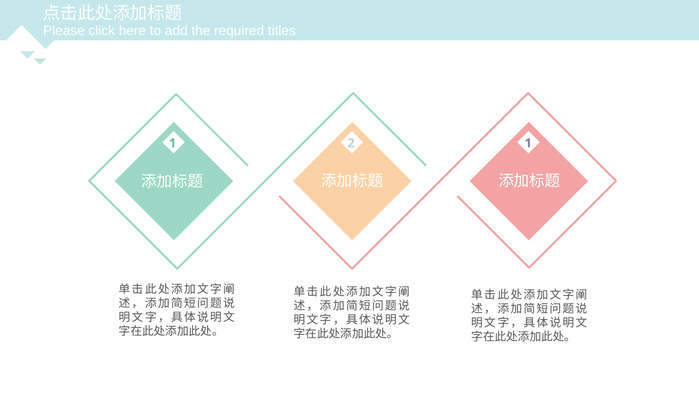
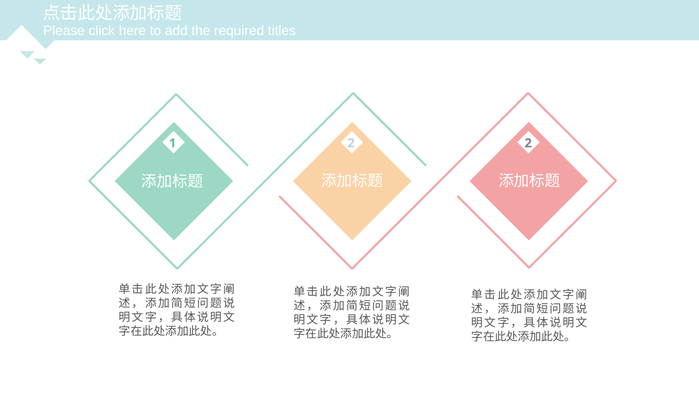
2 1: 1 -> 2
